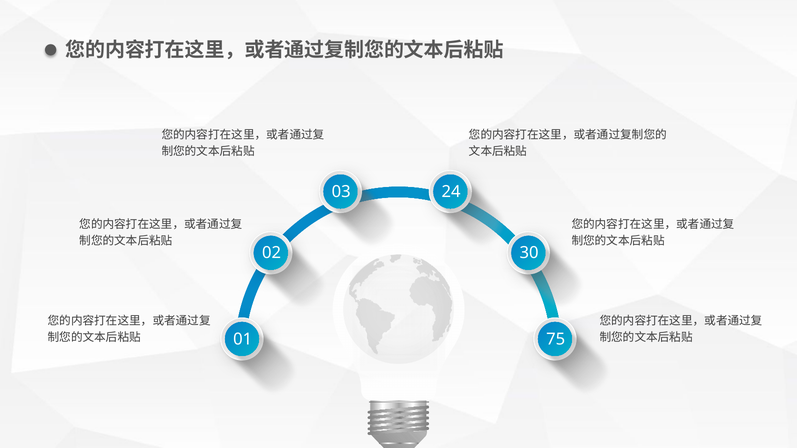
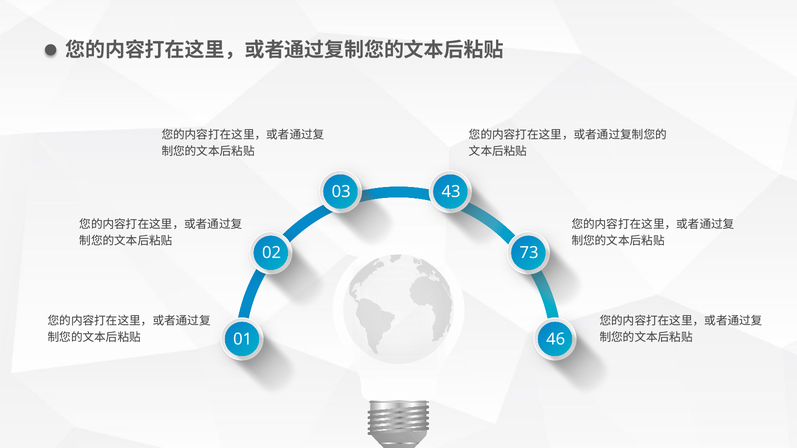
24: 24 -> 43
30: 30 -> 73
75: 75 -> 46
